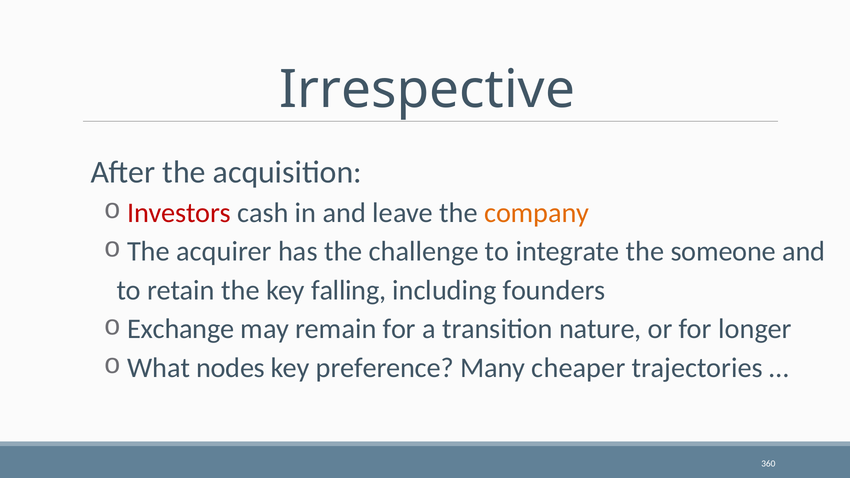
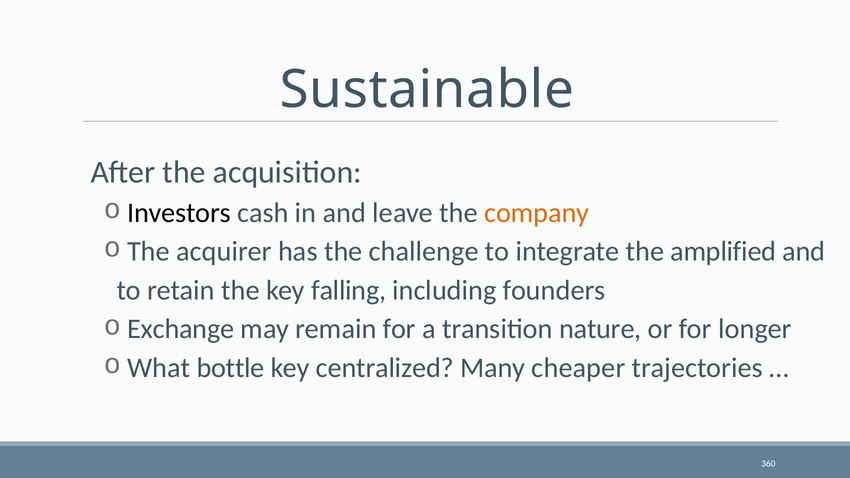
Irrespective: Irrespective -> Sustainable
Investors colour: red -> black
someone: someone -> amplified
nodes: nodes -> bottle
preference: preference -> centralized
